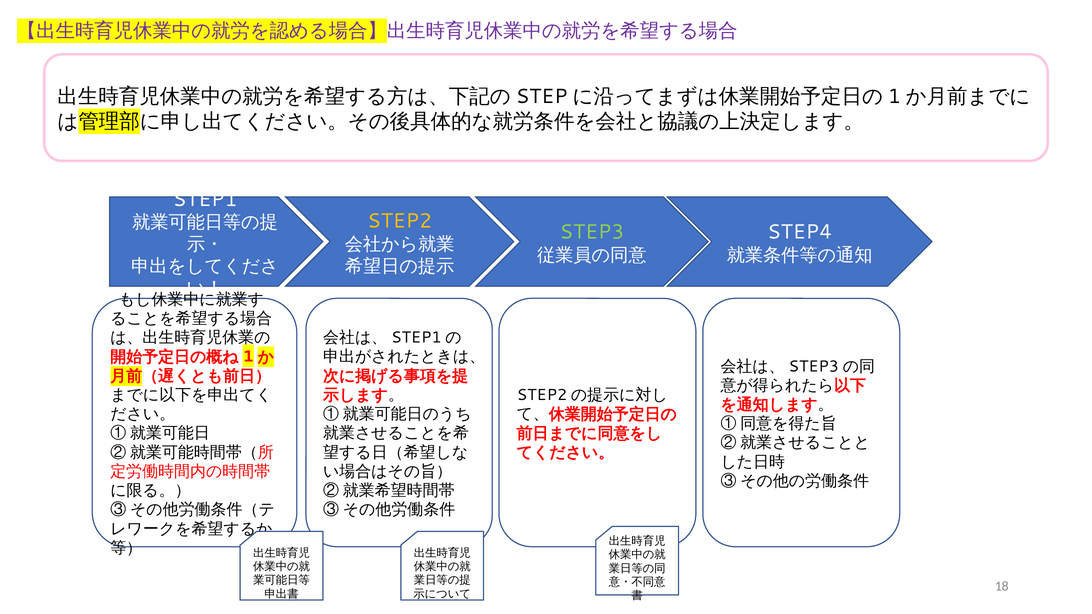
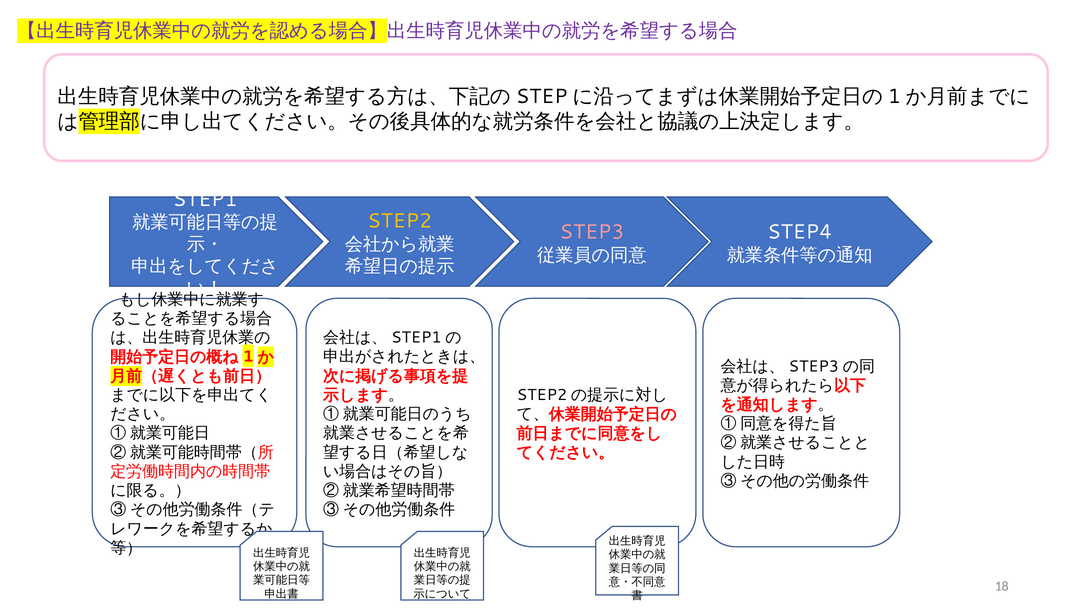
STEP3 colour: light green -> pink
